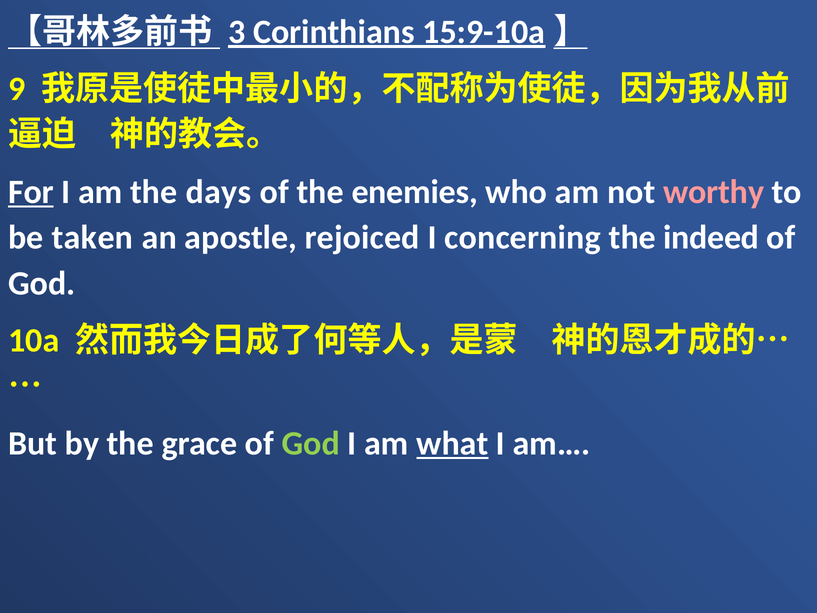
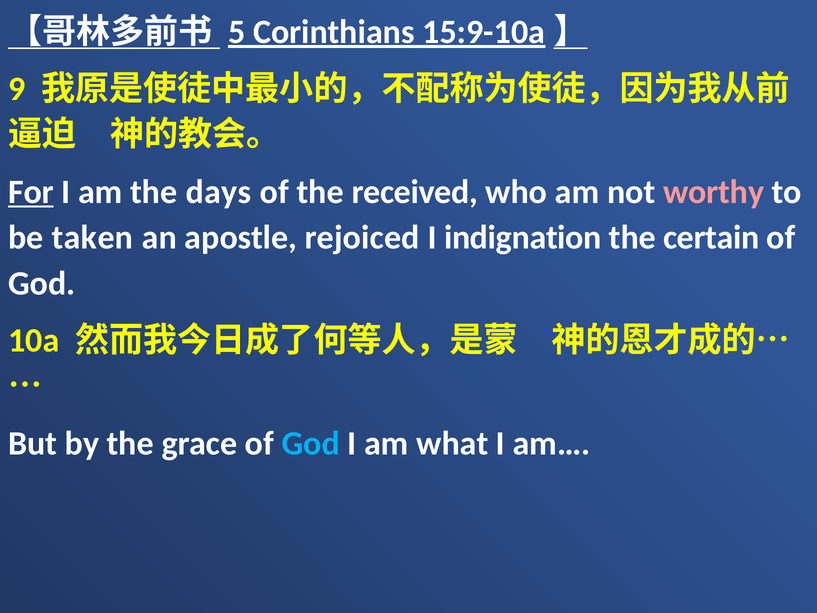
3: 3 -> 5
enemies: enemies -> received
concerning: concerning -> indignation
indeed: indeed -> certain
God at (311, 443) colour: light green -> light blue
what underline: present -> none
